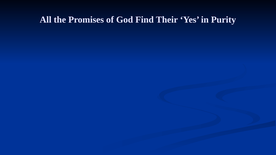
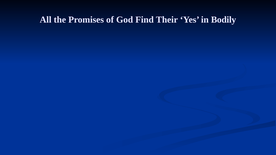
Purity: Purity -> Bodily
